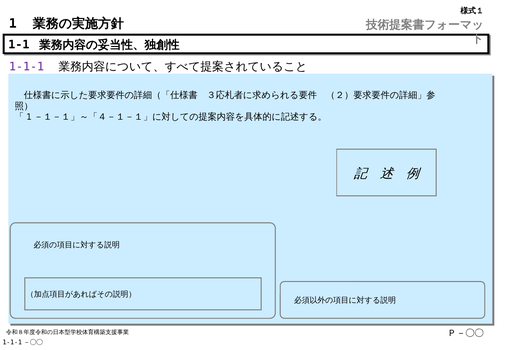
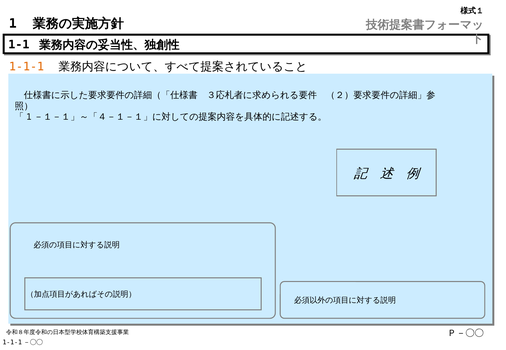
1-1-1 colour: purple -> orange
